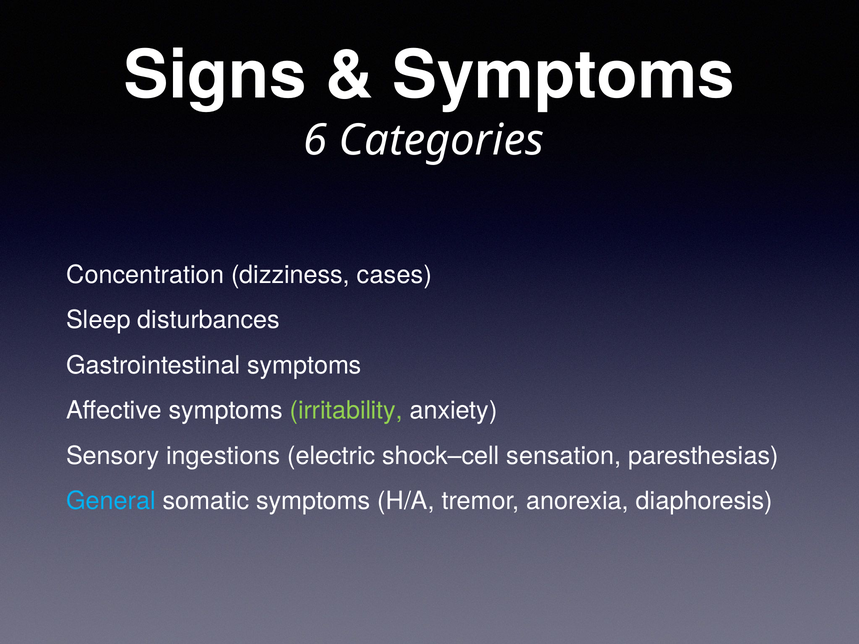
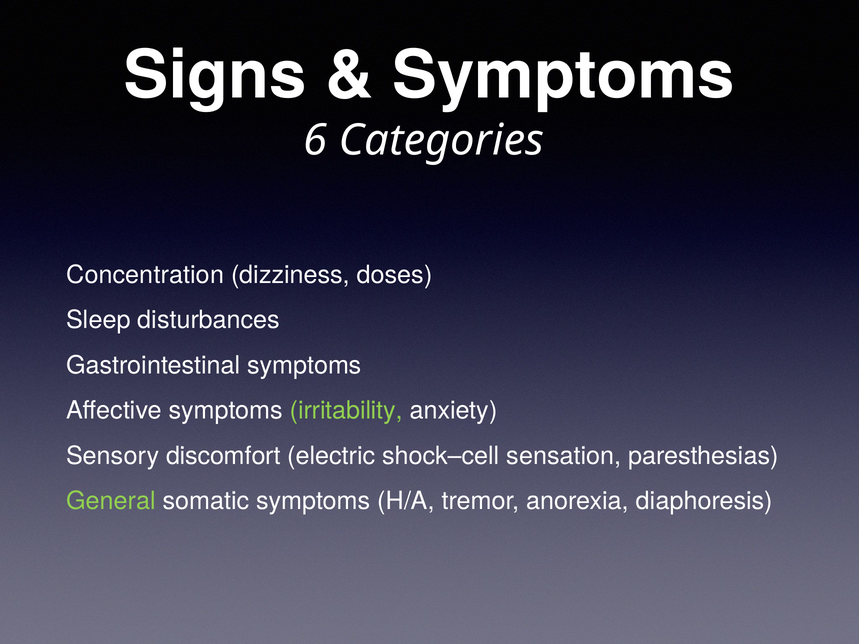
cases: cases -> doses
ingestions: ingestions -> discomfort
General colour: light blue -> light green
